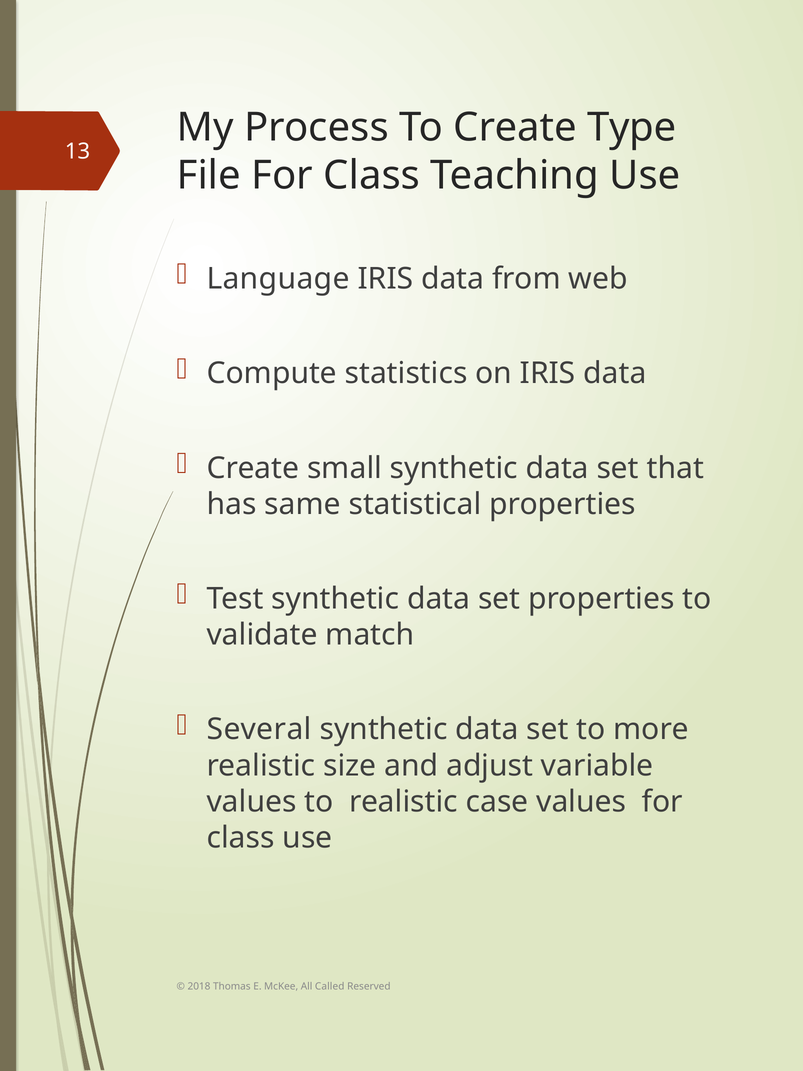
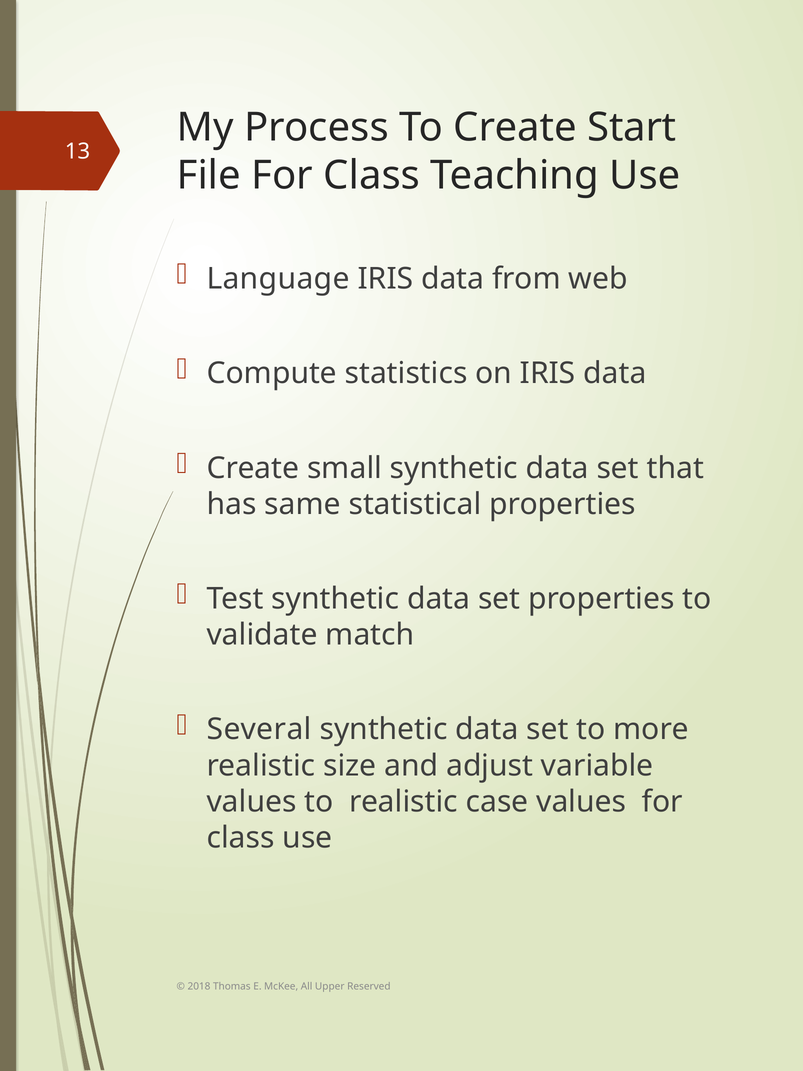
Type: Type -> Start
Called: Called -> Upper
